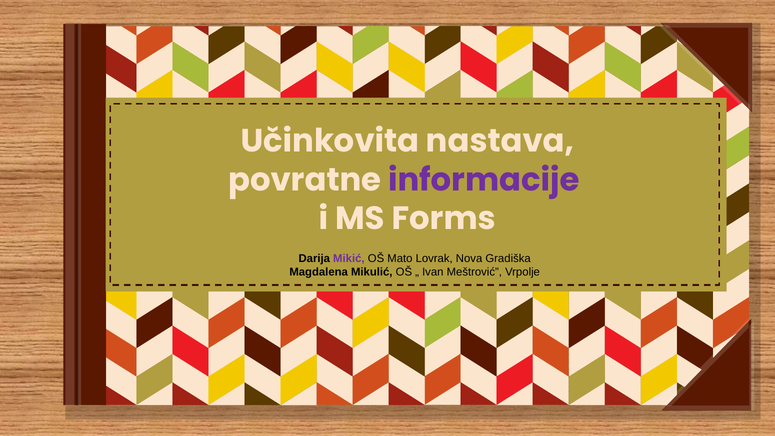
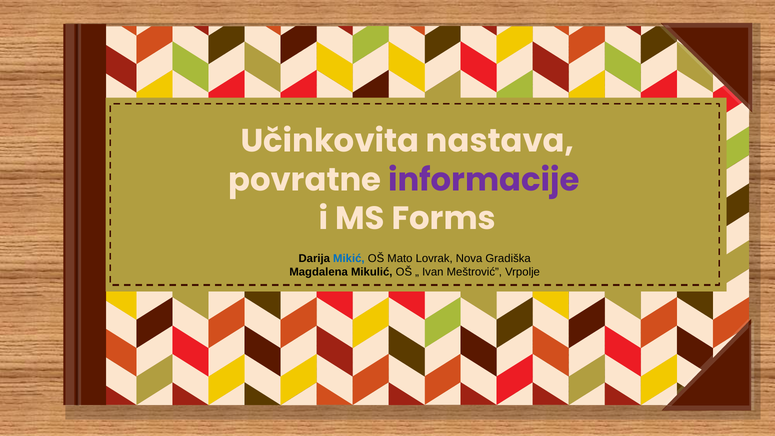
Mikić colour: purple -> blue
